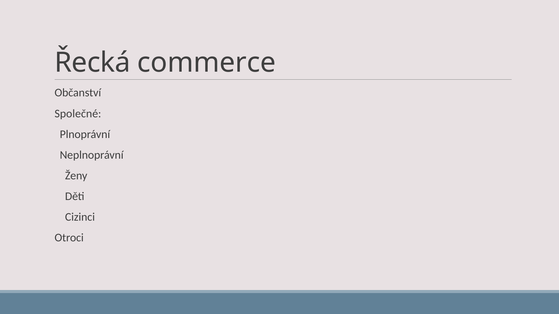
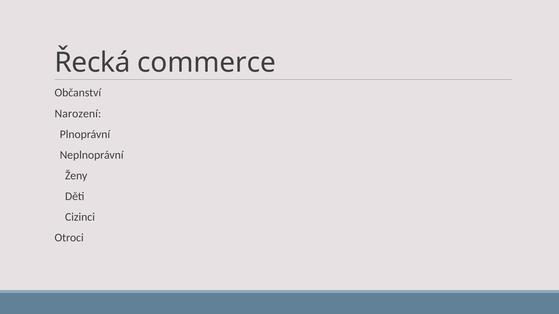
Společné: Společné -> Narození
